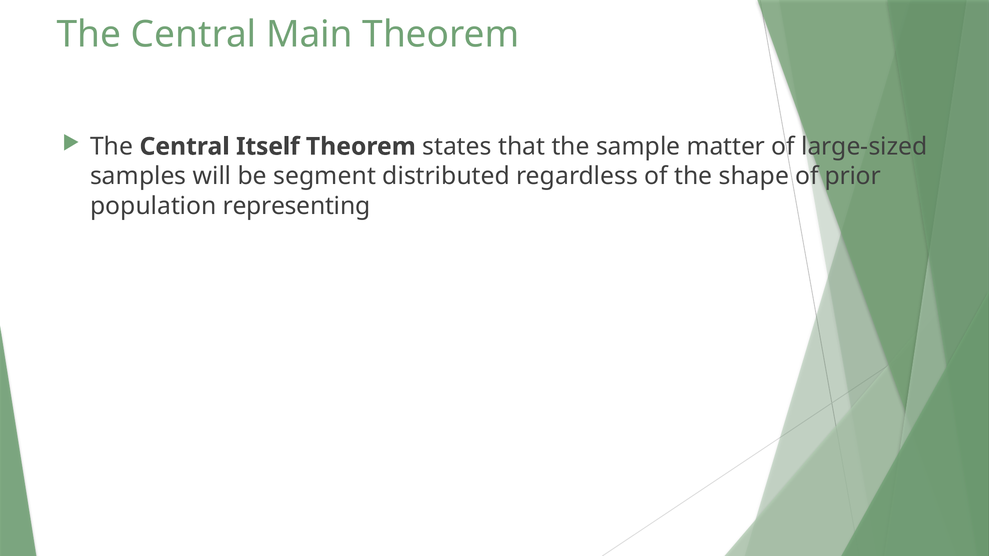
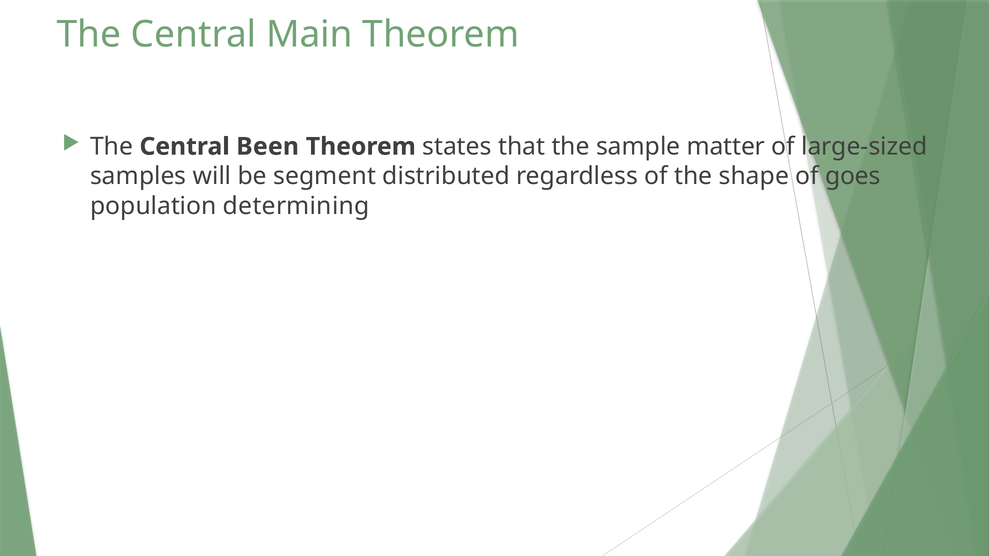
Itself: Itself -> Been
prior: prior -> goes
representing: representing -> determining
